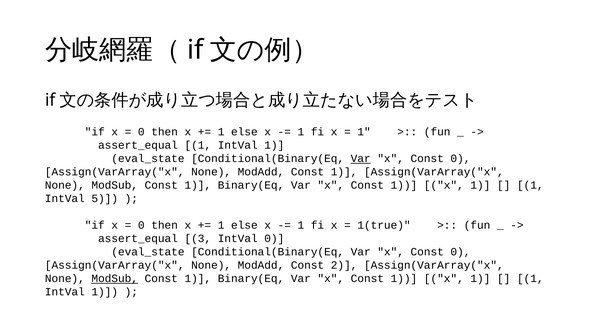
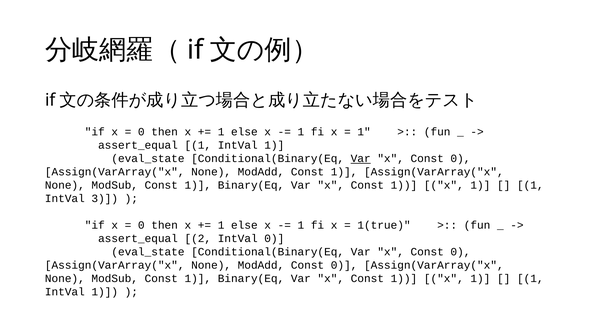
5: 5 -> 3
3: 3 -> 2
ModAdd Const 2: 2 -> 0
ModSub at (115, 278) underline: present -> none
